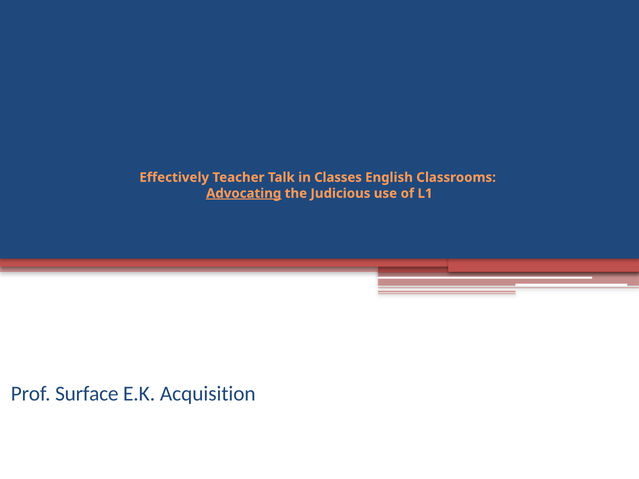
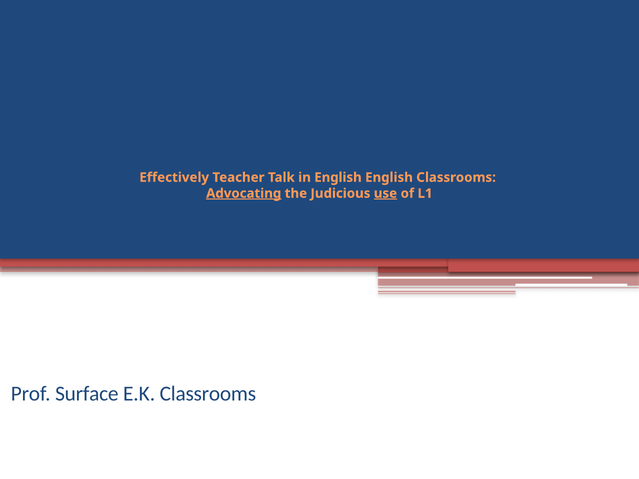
in Classes: Classes -> English
use underline: none -> present
E.K Acquisition: Acquisition -> Classrooms
